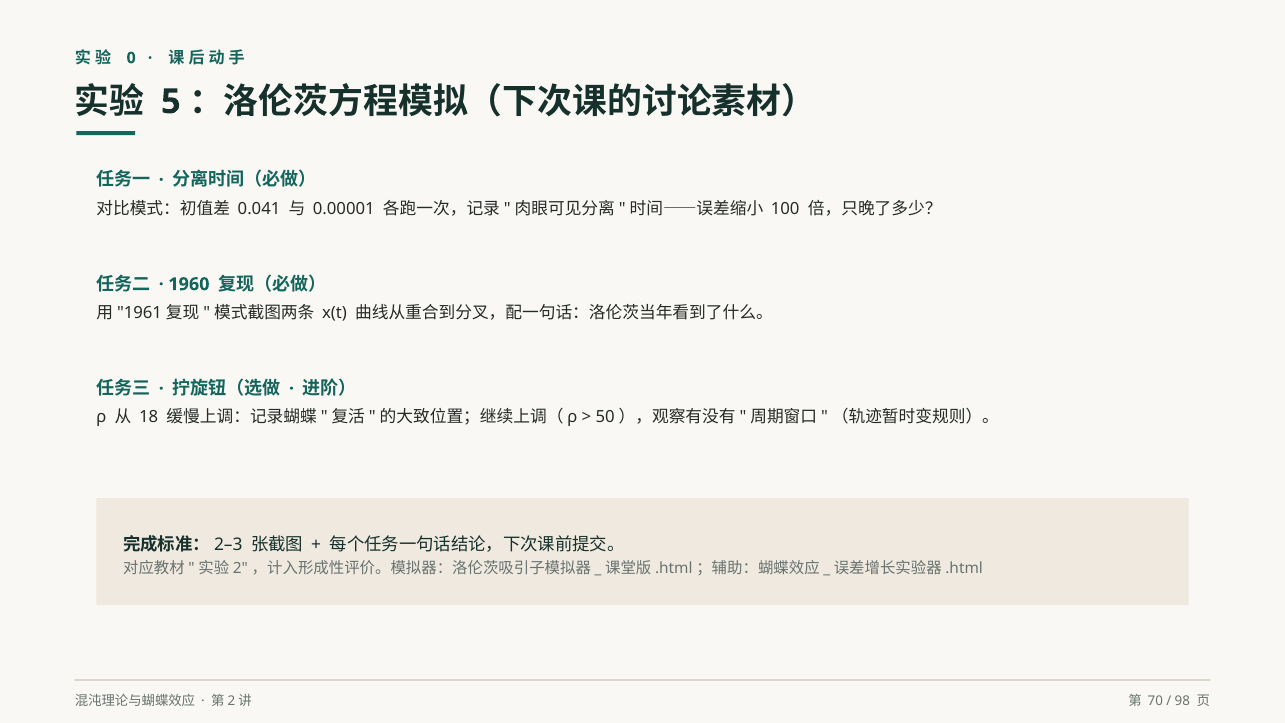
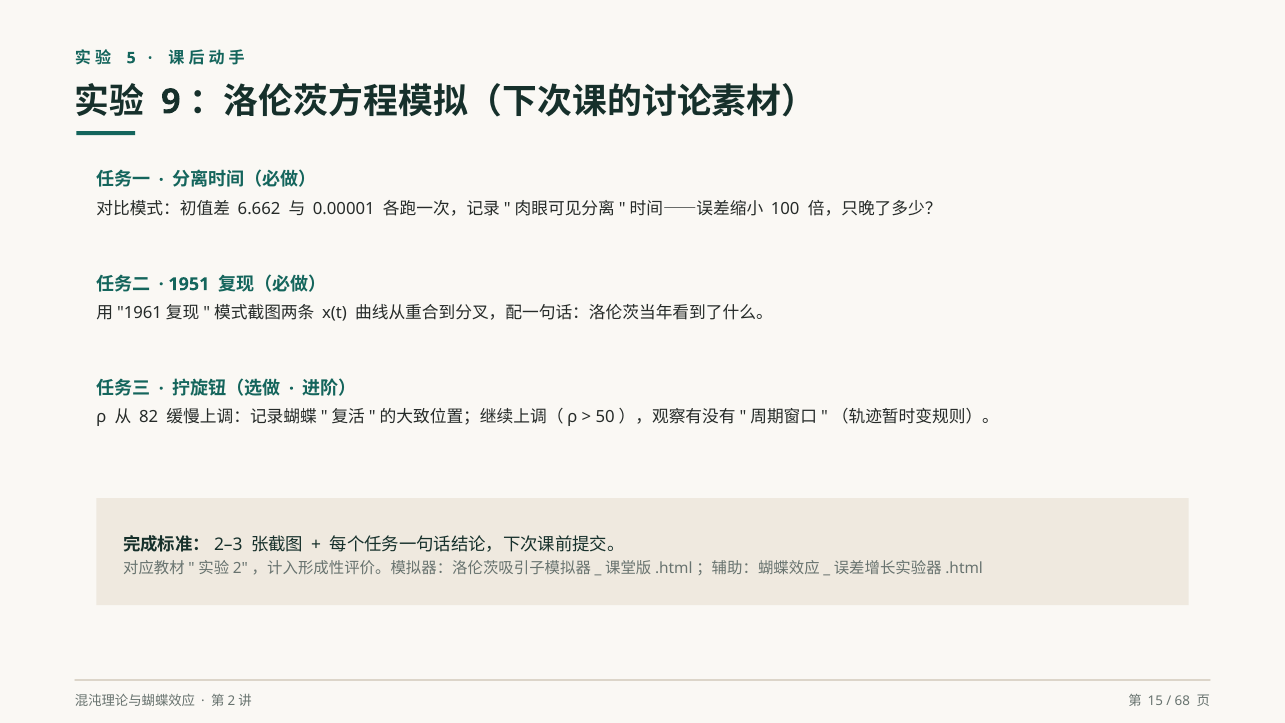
0: 0 -> 5
5: 5 -> 9
0.041: 0.041 -> 6.662
1960: 1960 -> 1951
18: 18 -> 82
70: 70 -> 15
98: 98 -> 68
